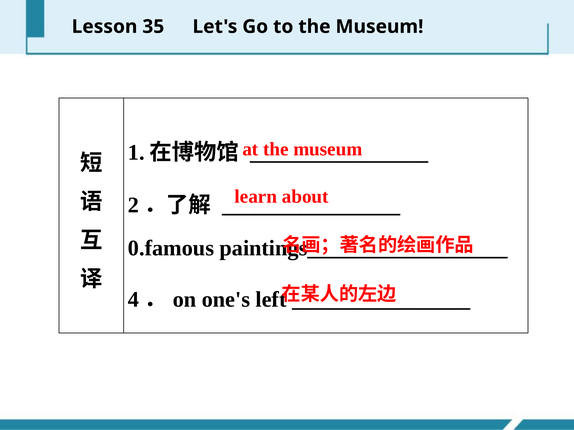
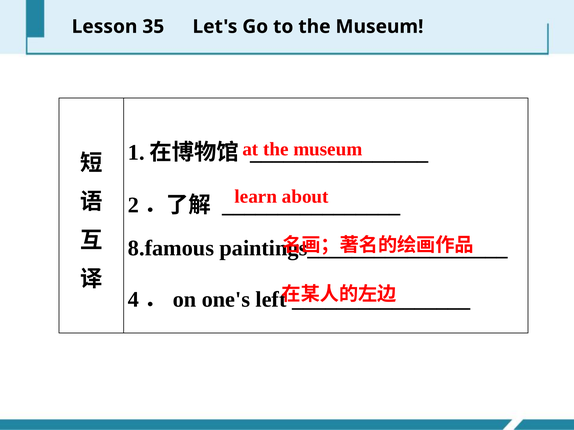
0.famous: 0.famous -> 8.famous
